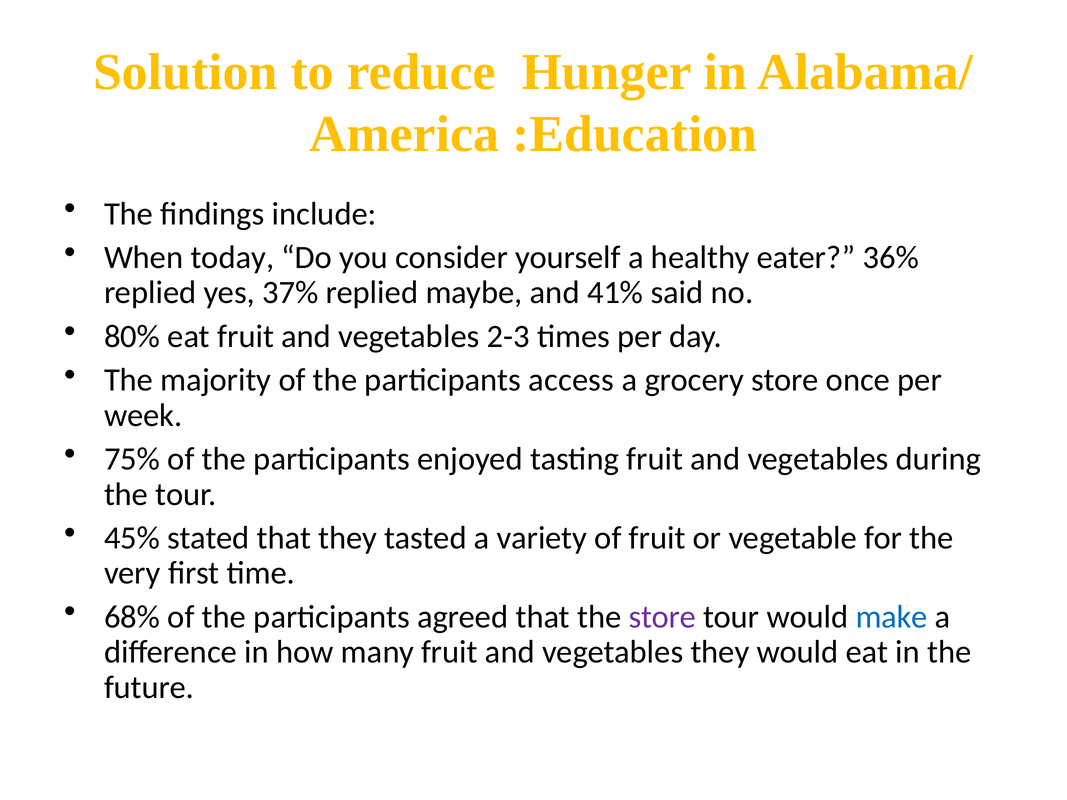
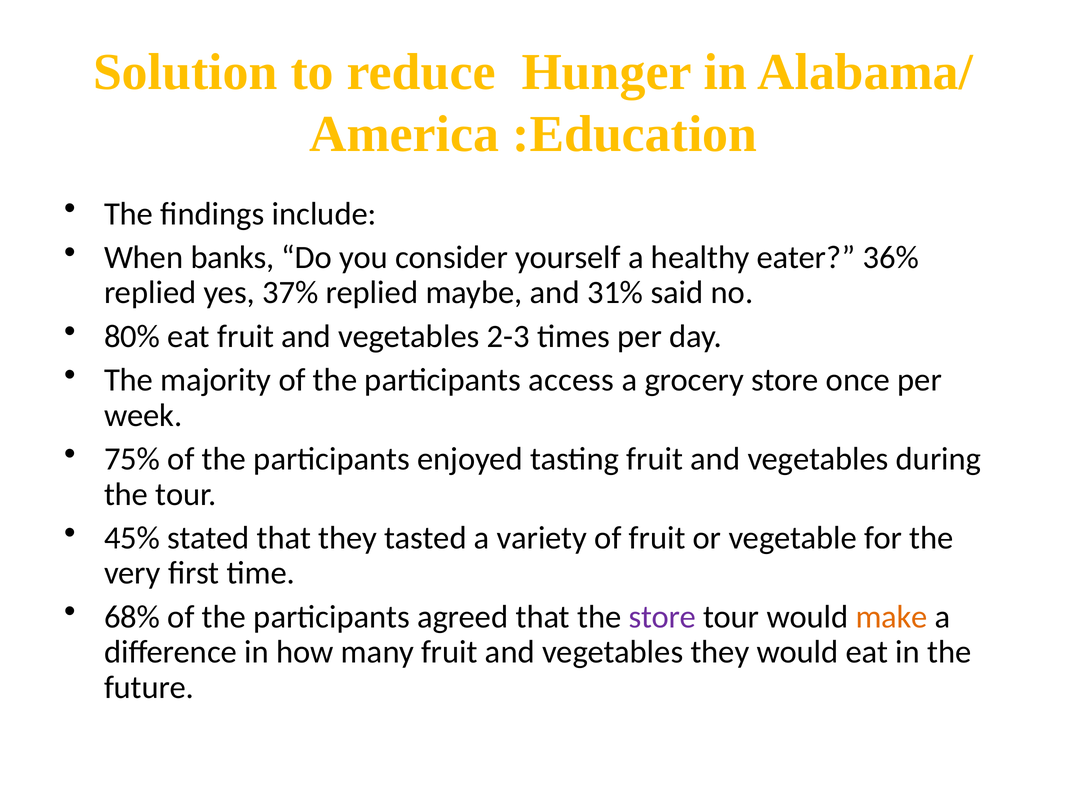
today: today -> banks
41%: 41% -> 31%
make colour: blue -> orange
